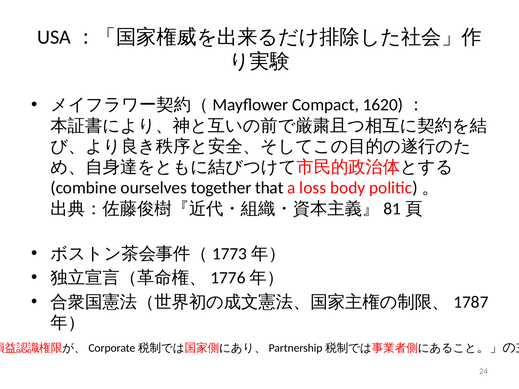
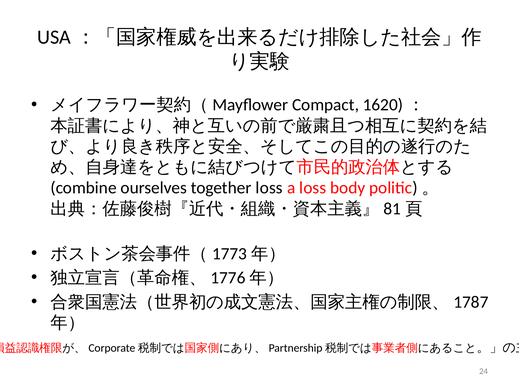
together that: that -> loss
